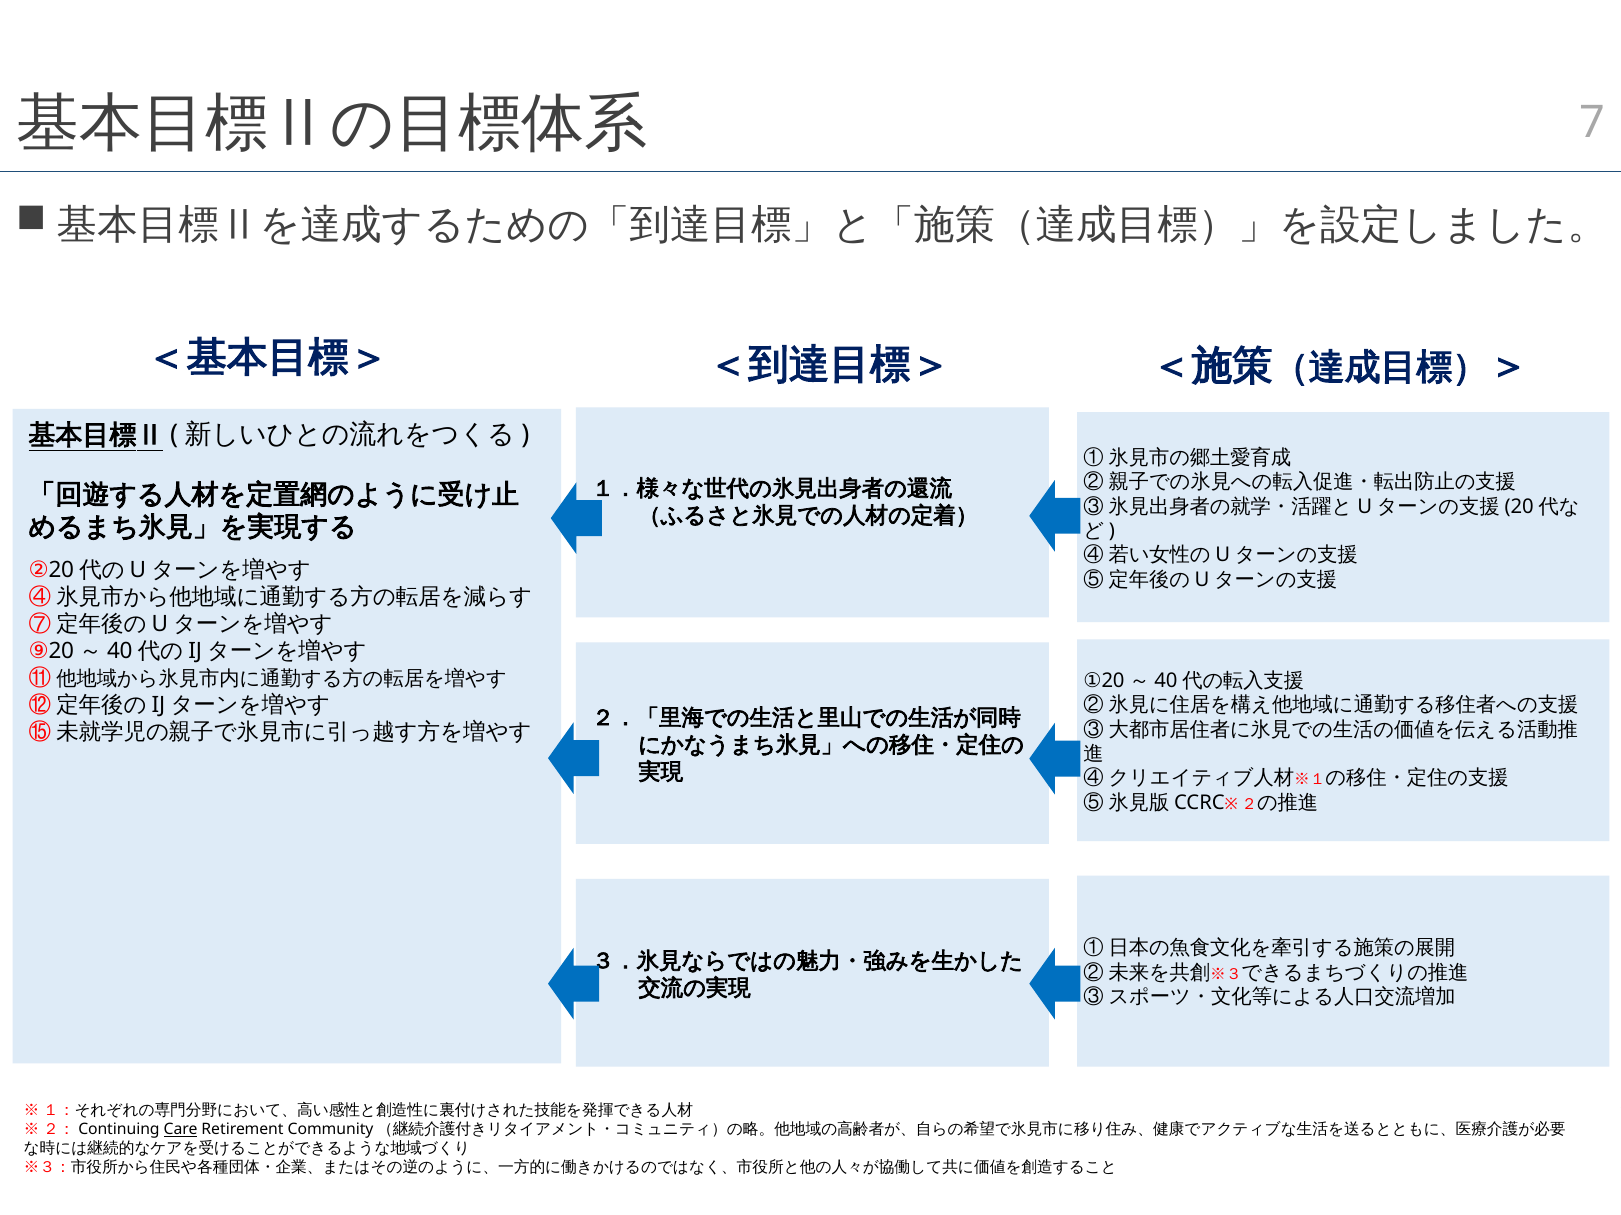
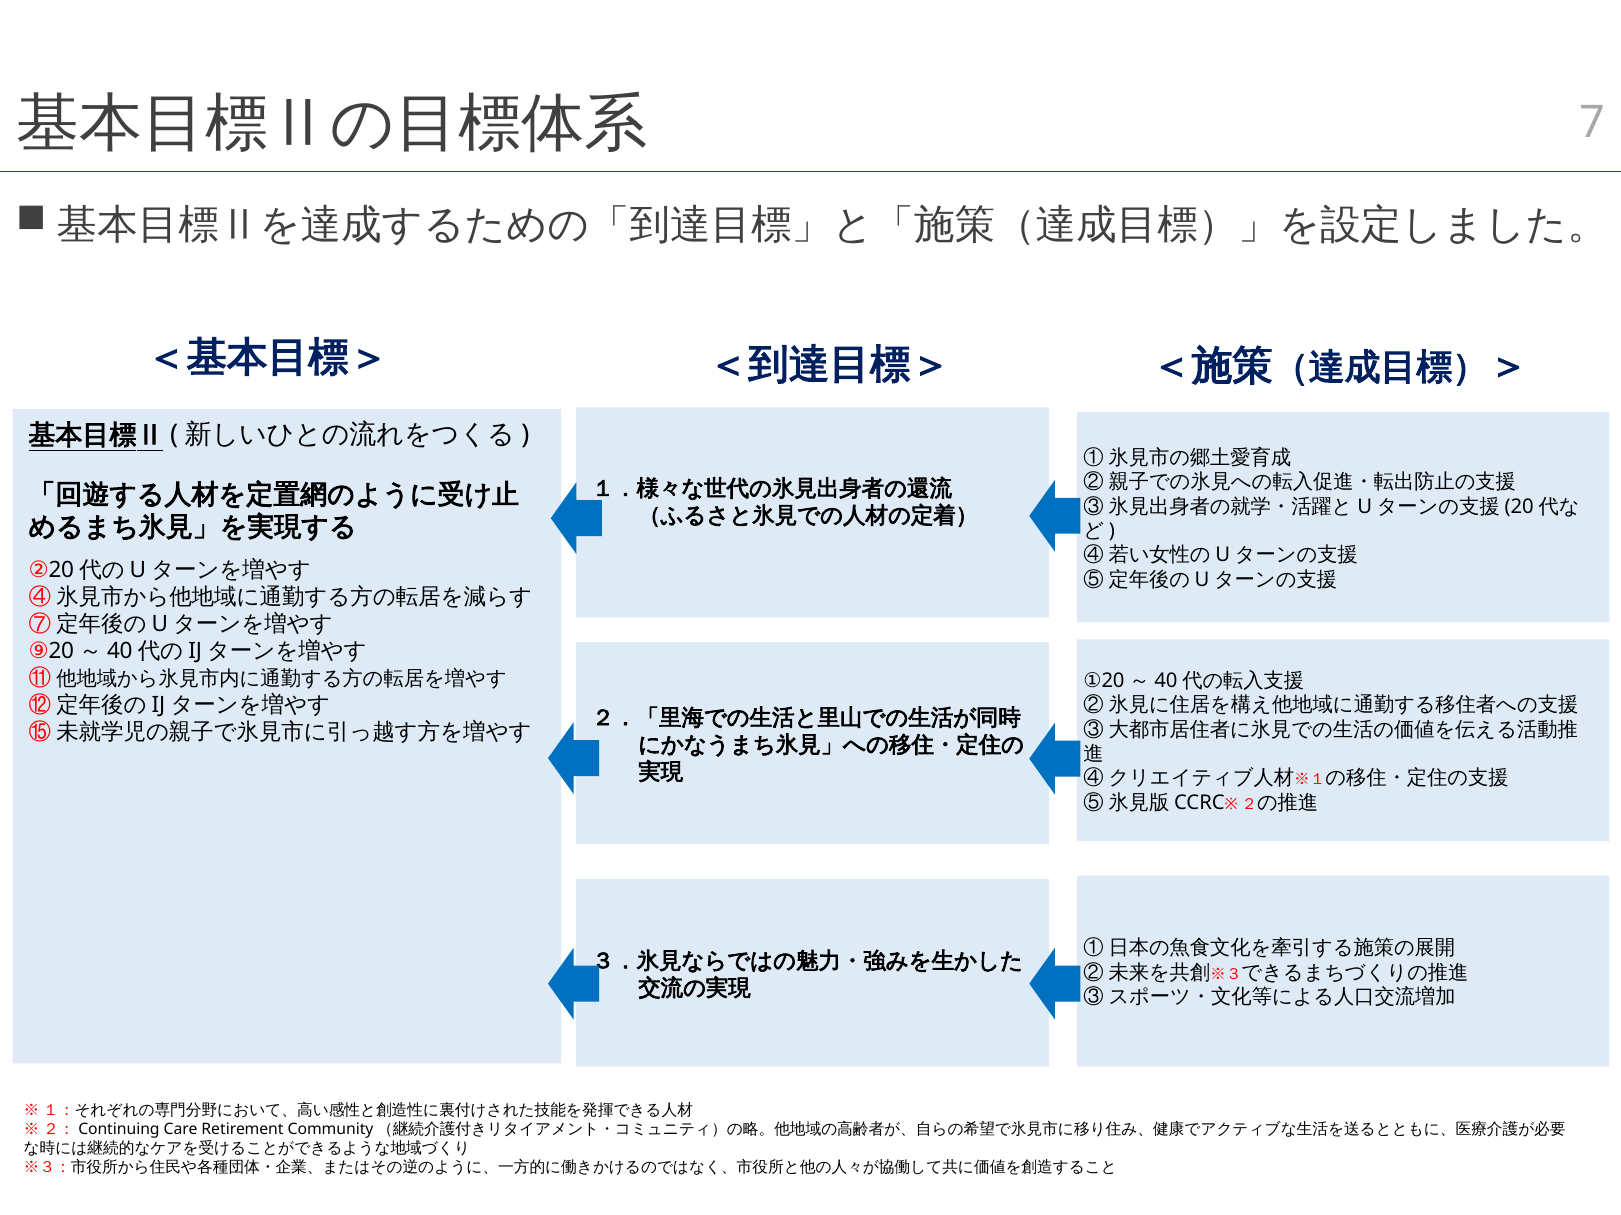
Care underline: present -> none
